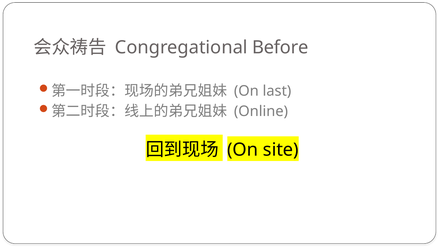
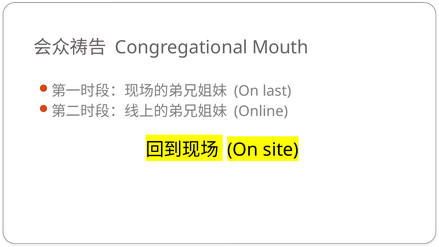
Before: Before -> Mouth
